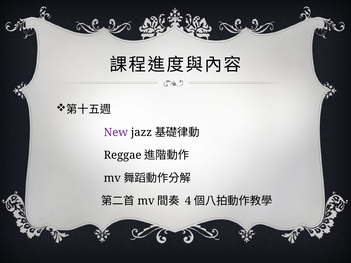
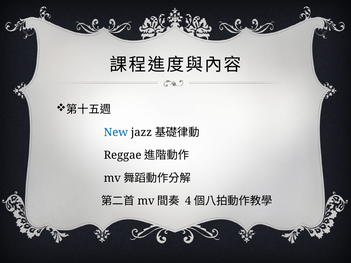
New colour: purple -> blue
